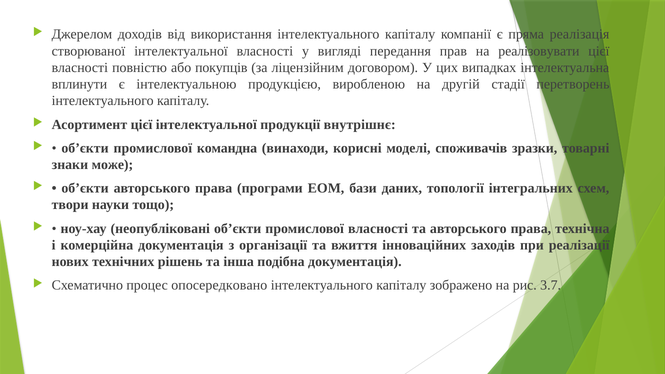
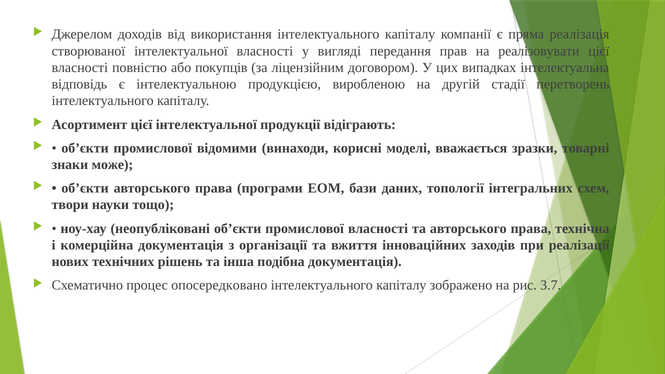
вплинути: вплинути -> відповідь
внутрішнє: внутрішнє -> відіграють
командна: командна -> відомими
споживачів: споживачів -> вважається
